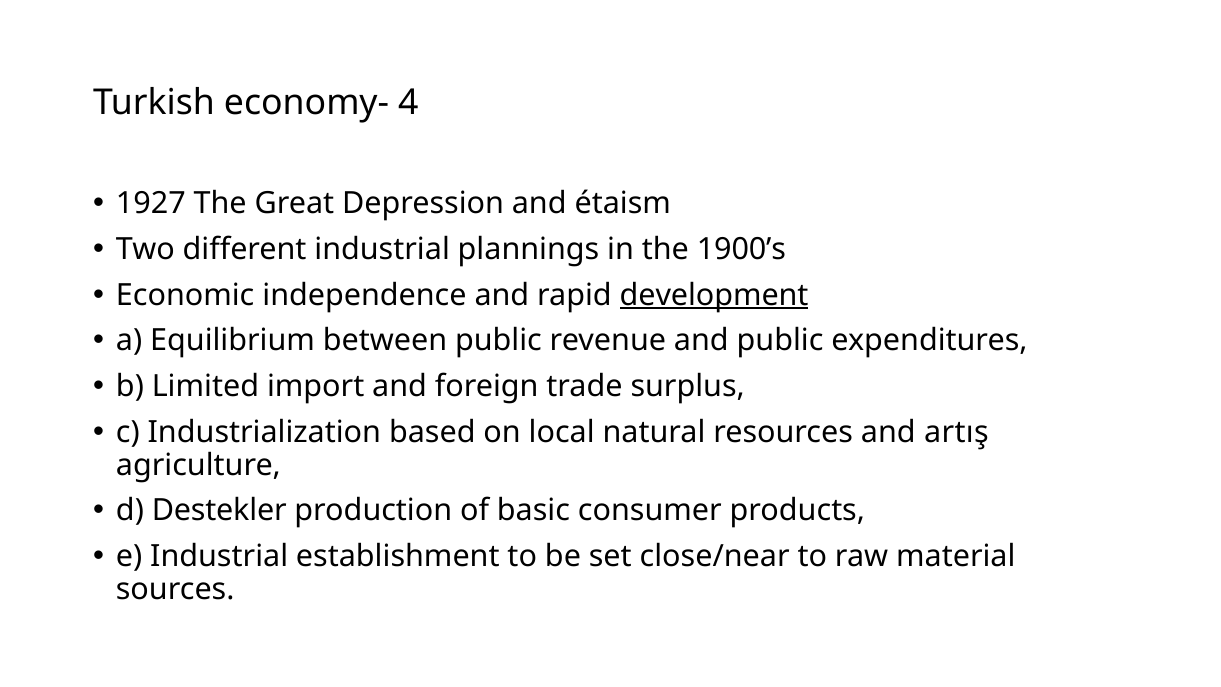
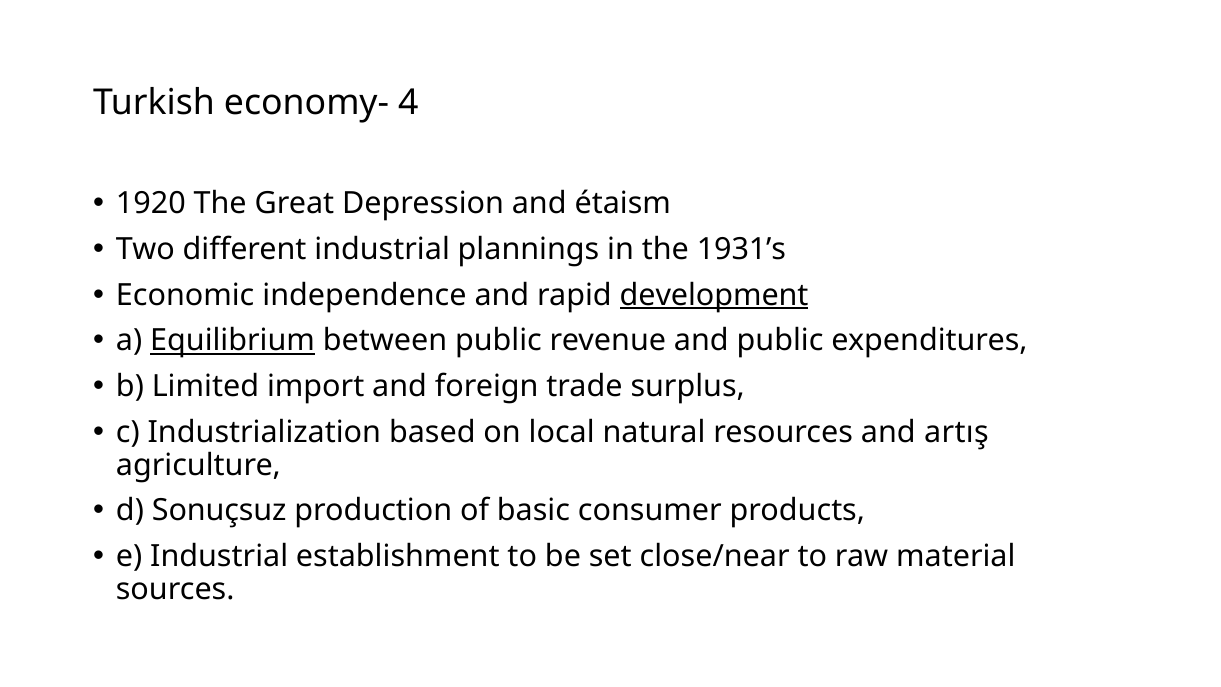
1927: 1927 -> 1920
1900’s: 1900’s -> 1931’s
Equilibrium underline: none -> present
Destekler: Destekler -> Sonuçsuz
